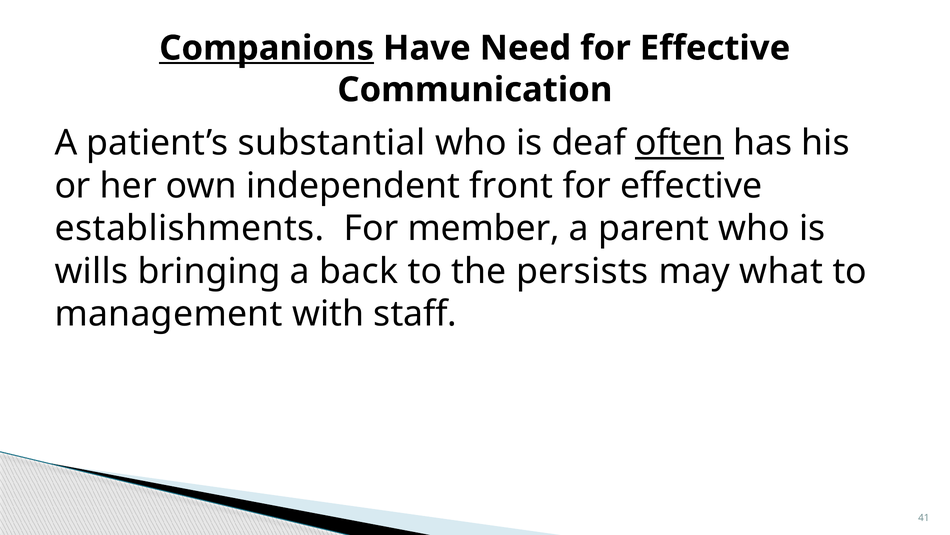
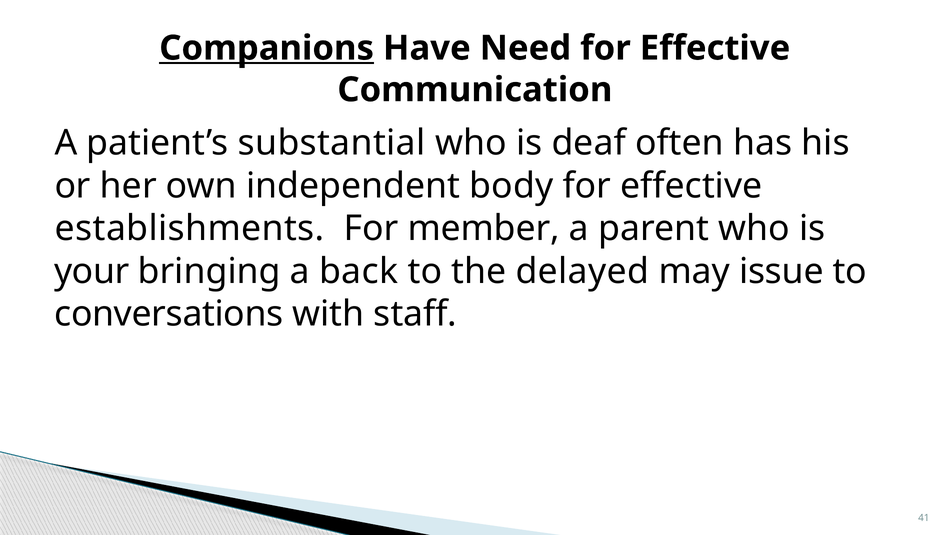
often underline: present -> none
front: front -> body
wills: wills -> your
persists: persists -> delayed
what: what -> issue
management: management -> conversations
